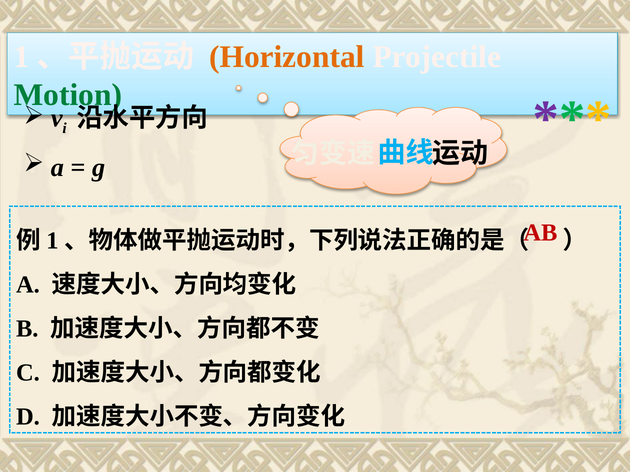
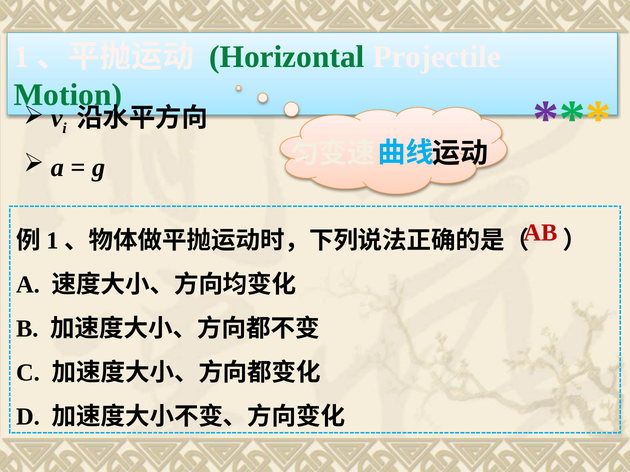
Horizontal colour: orange -> green
